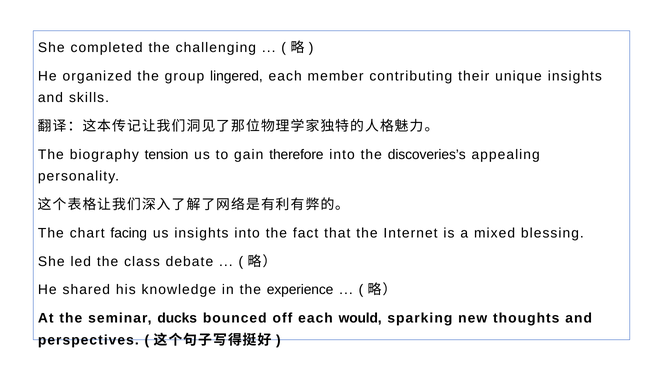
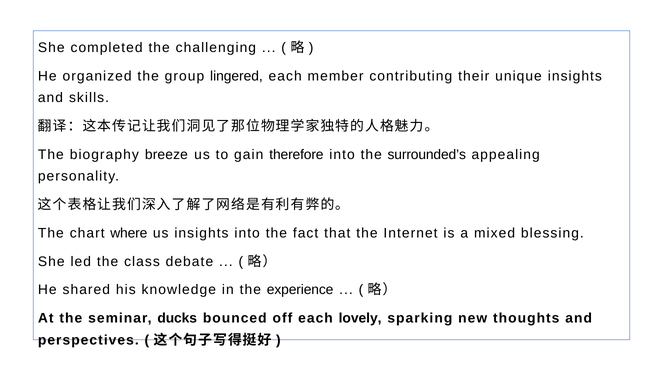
tension: tension -> breeze
discoveries’s: discoveries’s -> surrounded’s
facing: facing -> where
would: would -> lovely
